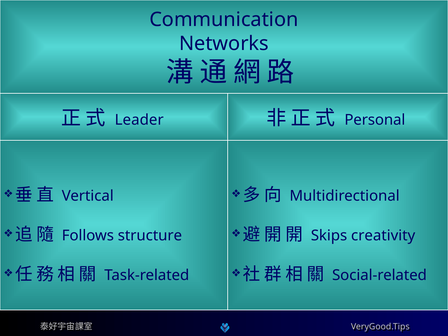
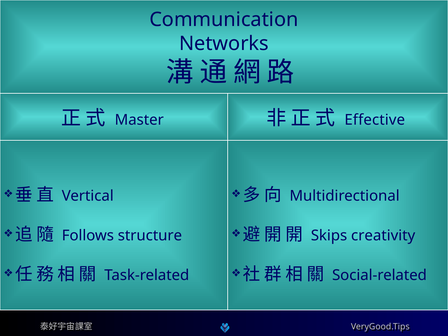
Leader: Leader -> Master
Personal: Personal -> Effective
